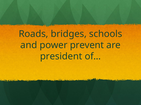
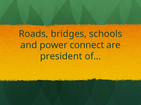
prevent: prevent -> connect
